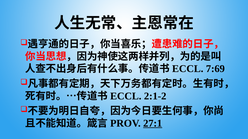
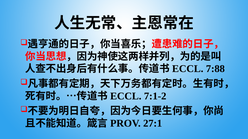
7:69: 7:69 -> 7:88
2:1-2: 2:1-2 -> 7:1-2
27:1 underline: present -> none
